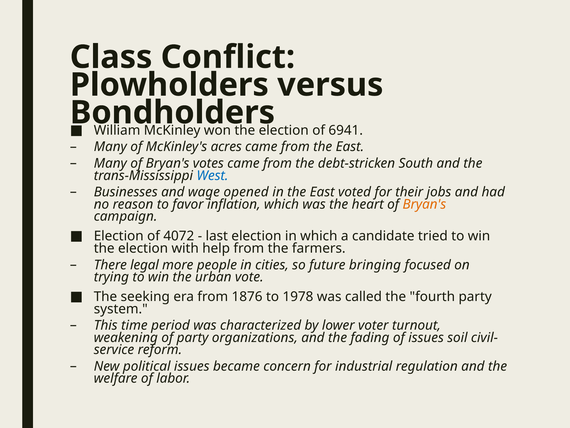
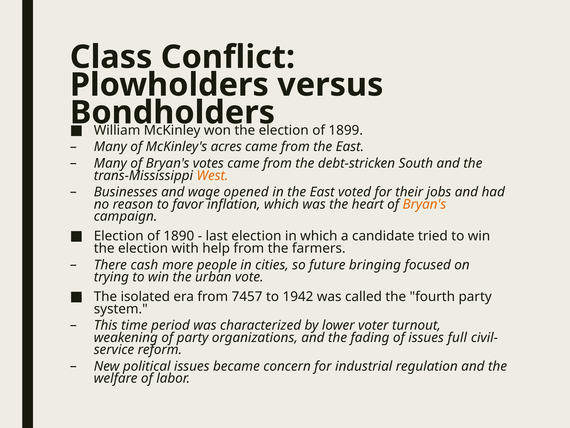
6941: 6941 -> 1899
West colour: blue -> orange
4072: 4072 -> 1890
legal: legal -> cash
seeking: seeking -> isolated
1876: 1876 -> 7457
1978: 1978 -> 1942
soil: soil -> full
